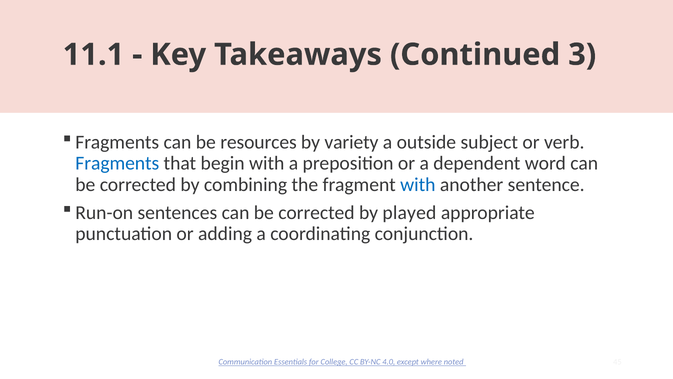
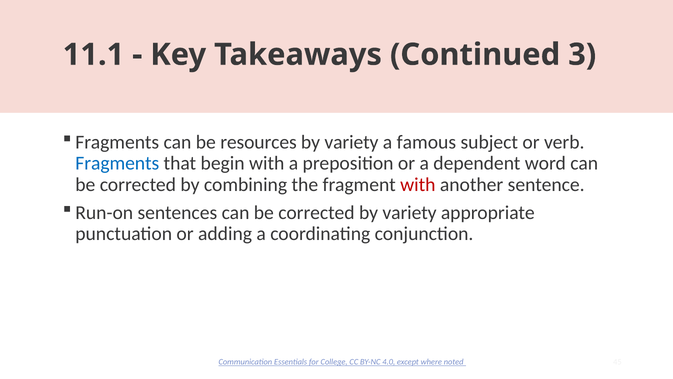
outside: outside -> famous
with at (418, 184) colour: blue -> red
corrected by played: played -> variety
